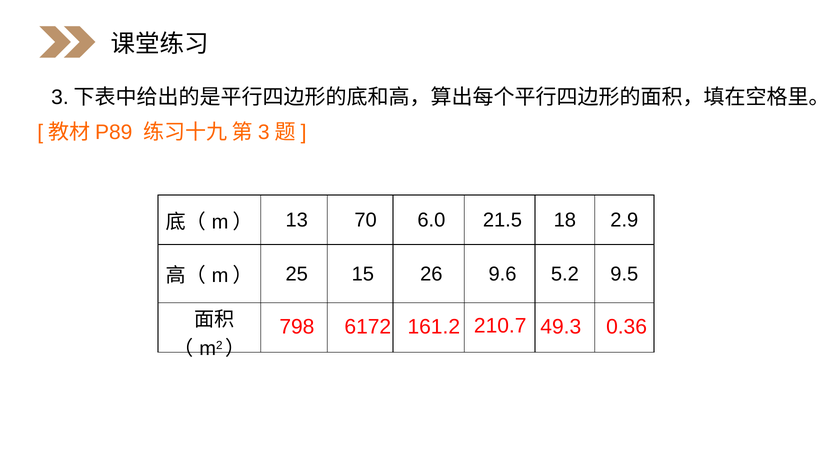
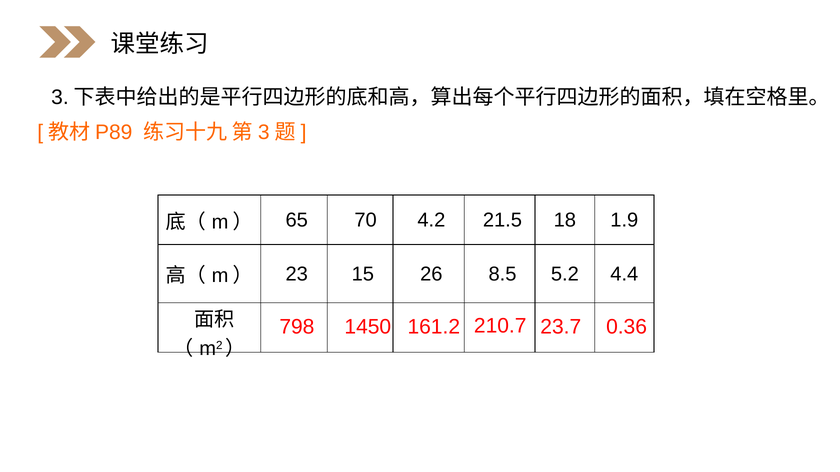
13: 13 -> 65
6.0: 6.0 -> 4.2
2.9: 2.9 -> 1.9
25: 25 -> 23
9.6: 9.6 -> 8.5
9.5: 9.5 -> 4.4
6172: 6172 -> 1450
49.3: 49.3 -> 23.7
